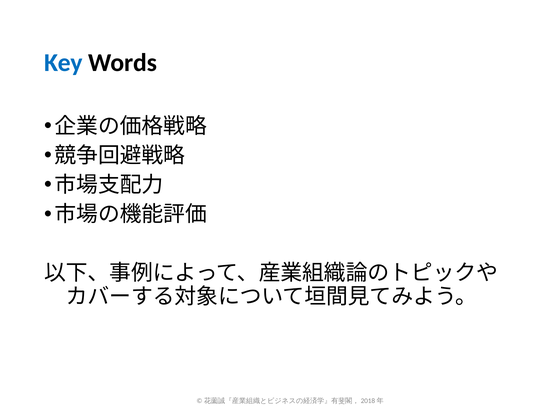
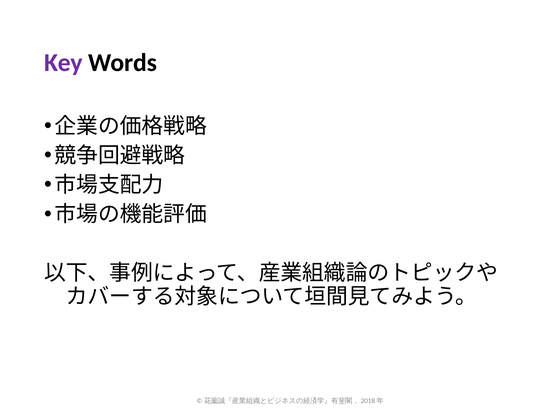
Key colour: blue -> purple
